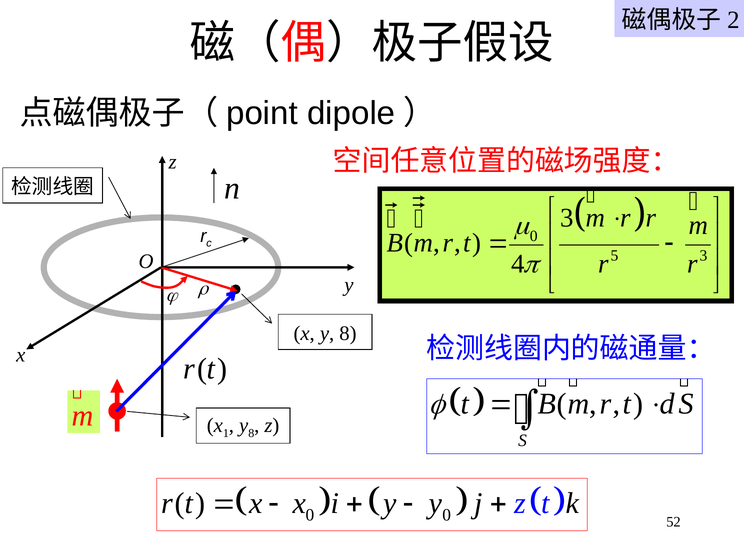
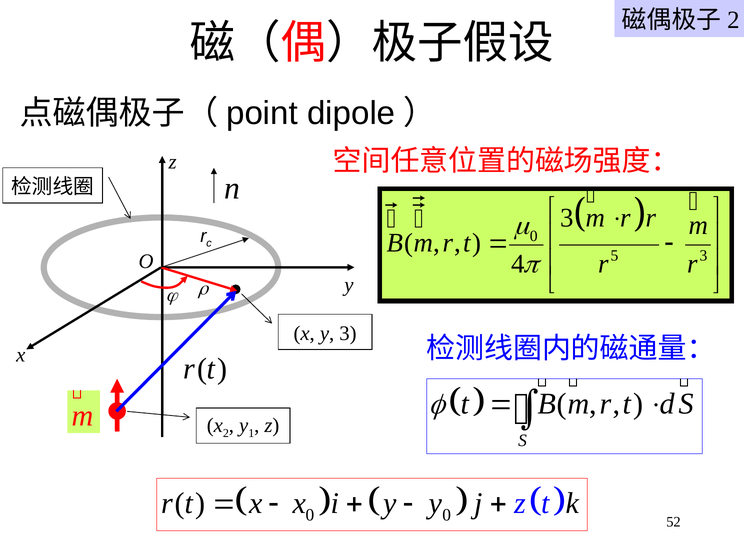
x y 8: 8 -> 3
1: 1 -> 2
8 at (251, 433): 8 -> 1
